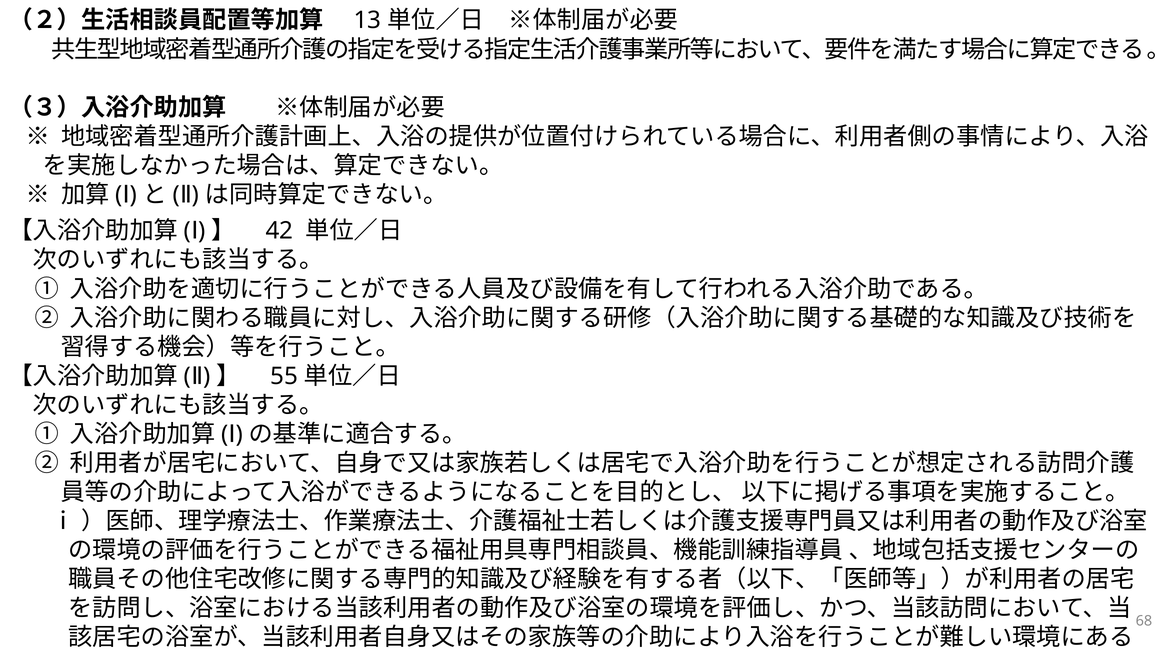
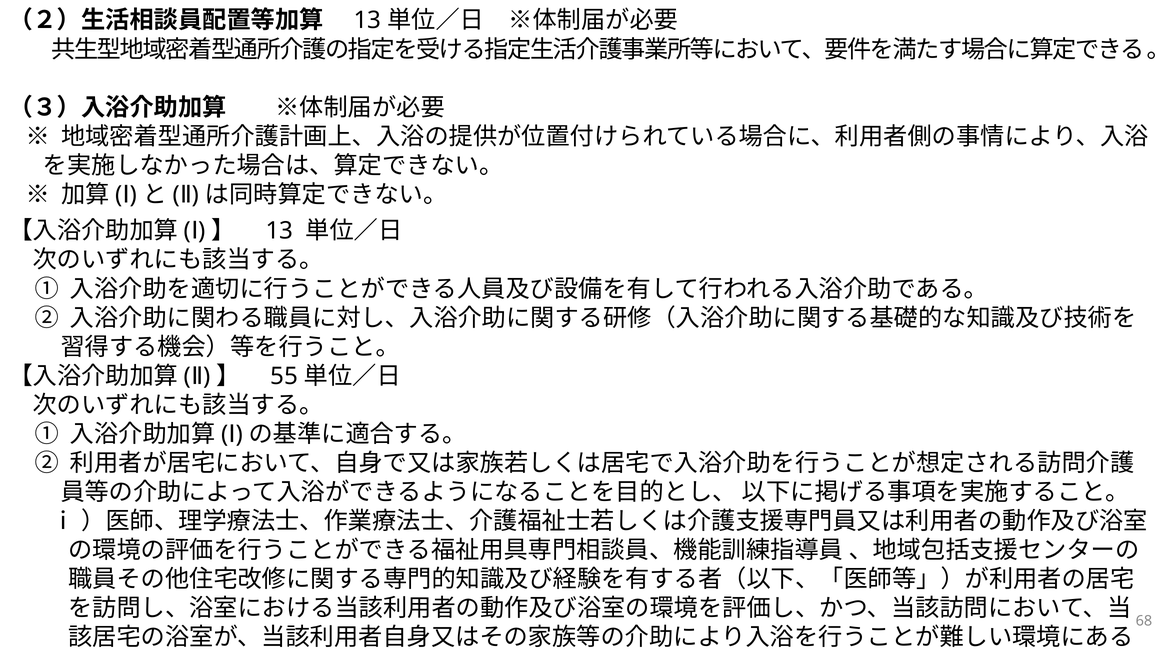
42 at (280, 231): 42 -> 13
